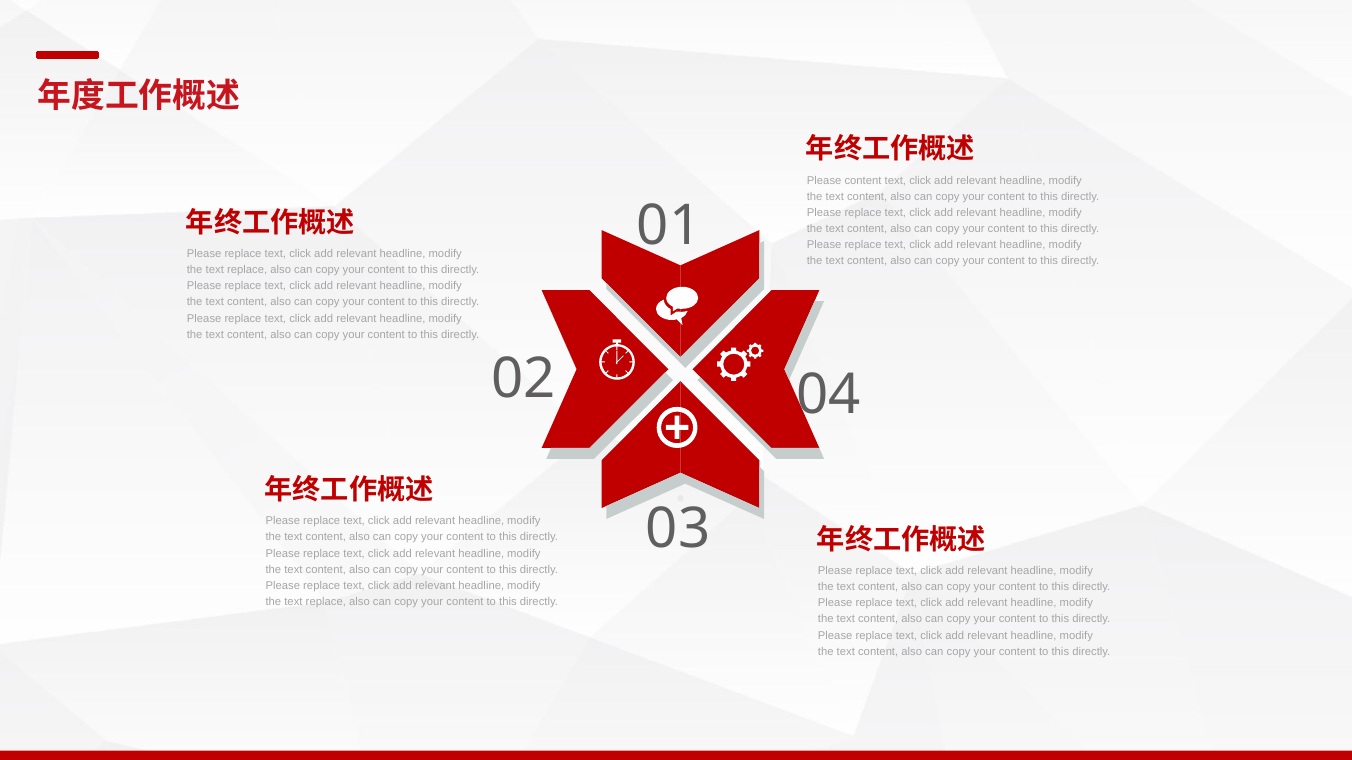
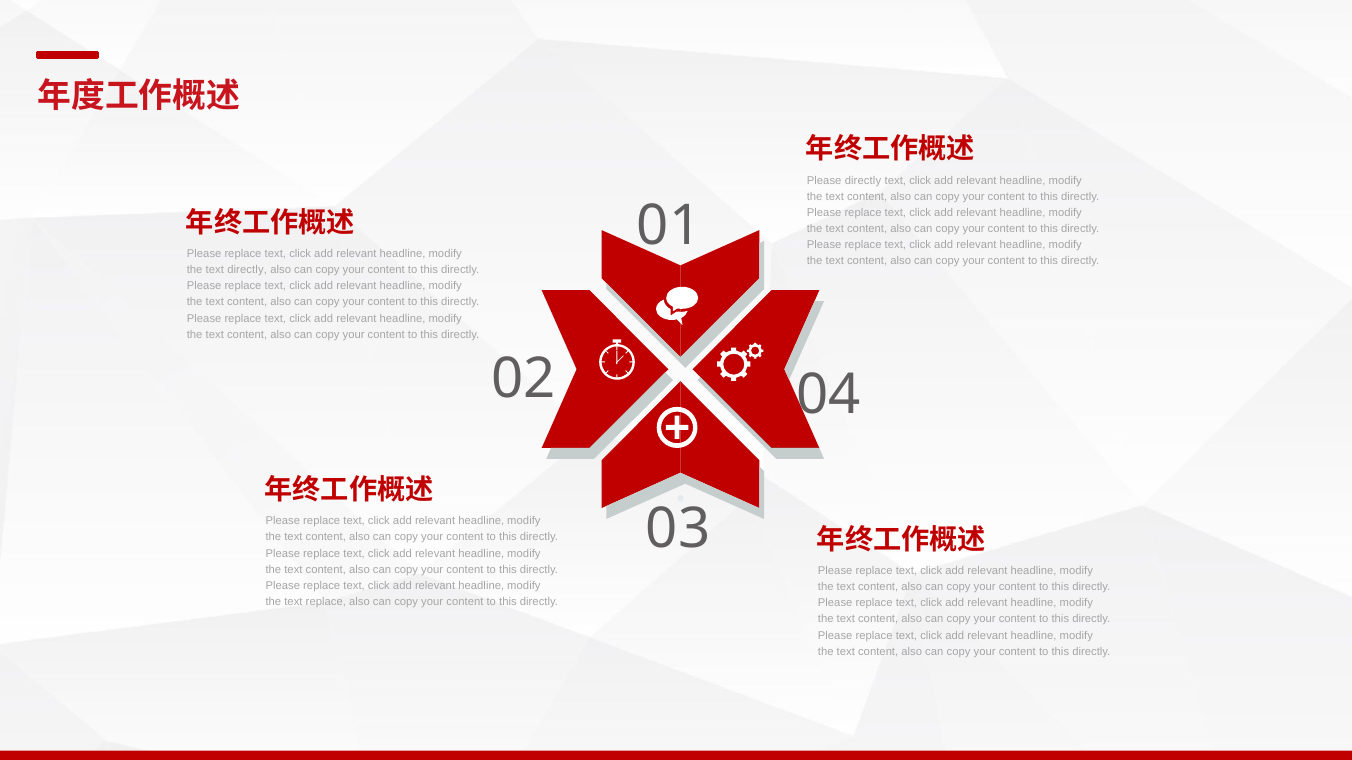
Please content: content -> directly
replace at (247, 270): replace -> directly
